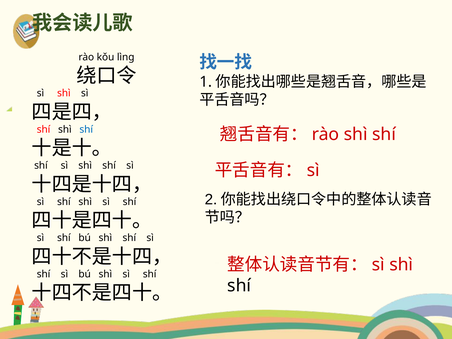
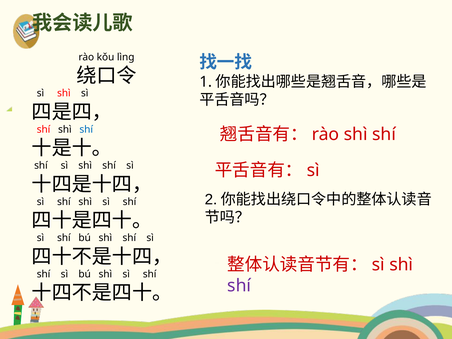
shí at (239, 286) colour: black -> purple
